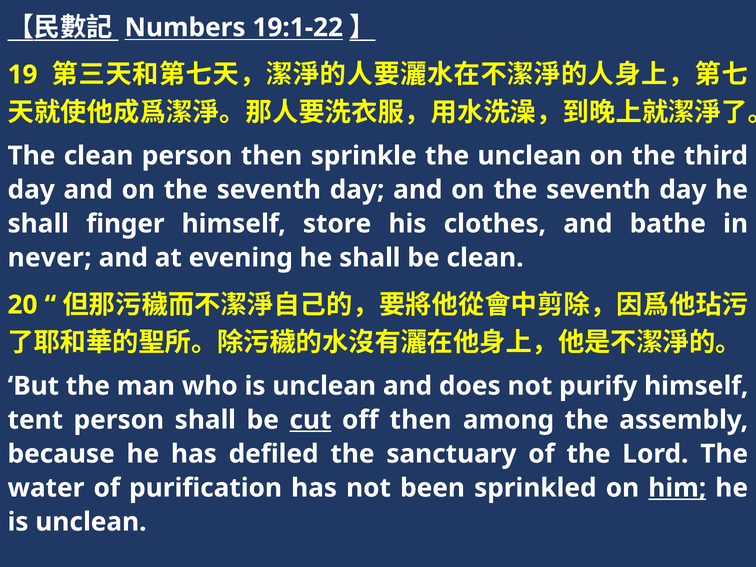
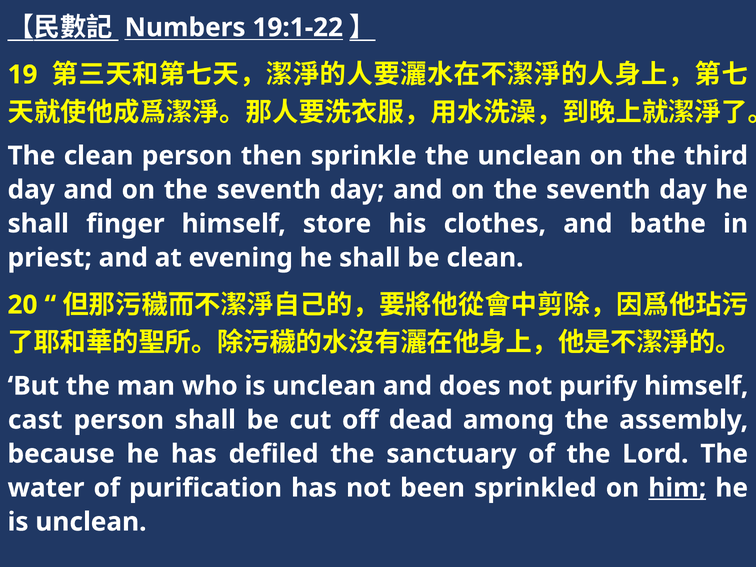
never: never -> priest
tent: tent -> cast
cut underline: present -> none
off then: then -> dead
